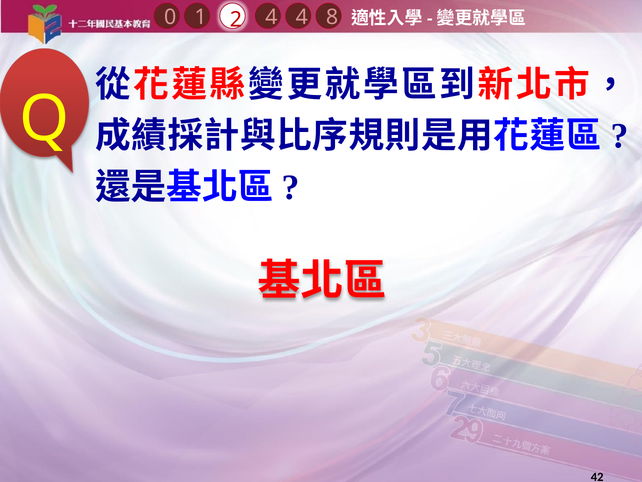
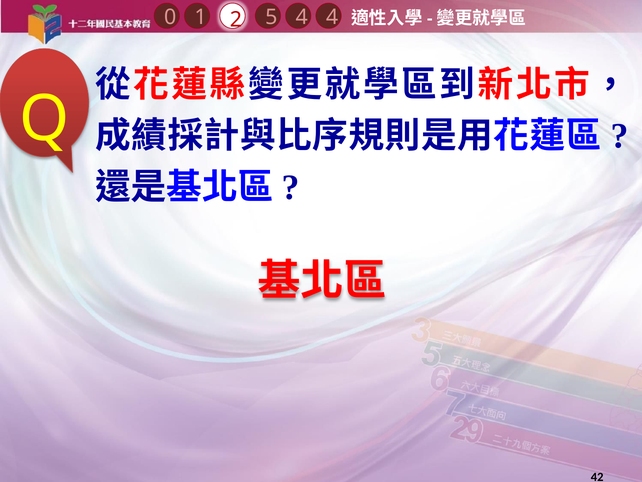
4 8: 8 -> 4
2 4: 4 -> 5
